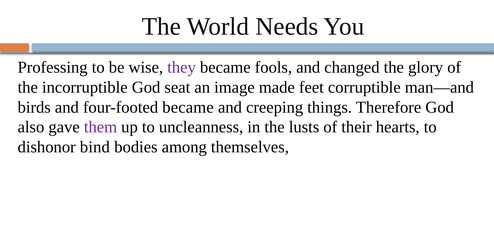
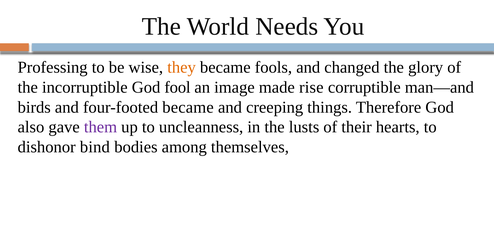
they colour: purple -> orange
seat: seat -> fool
feet: feet -> rise
